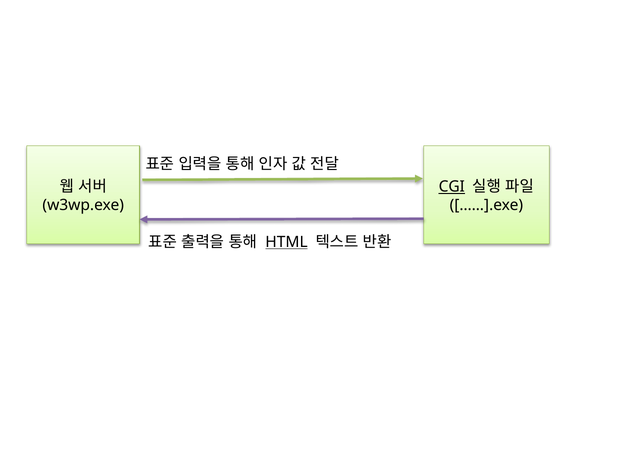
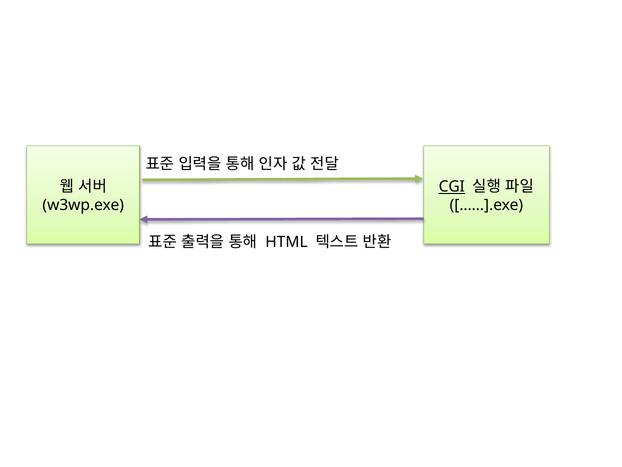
HTML underline: present -> none
